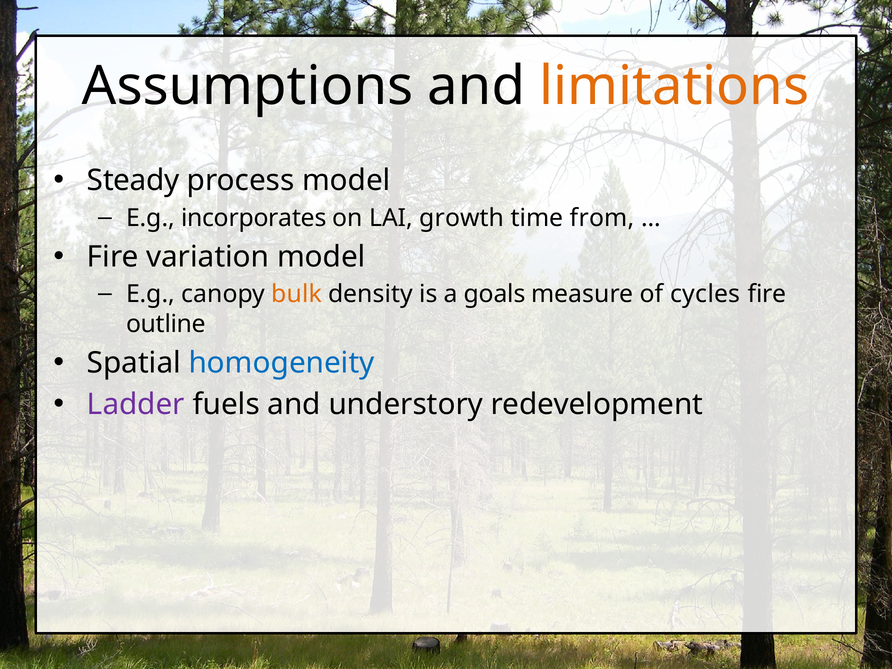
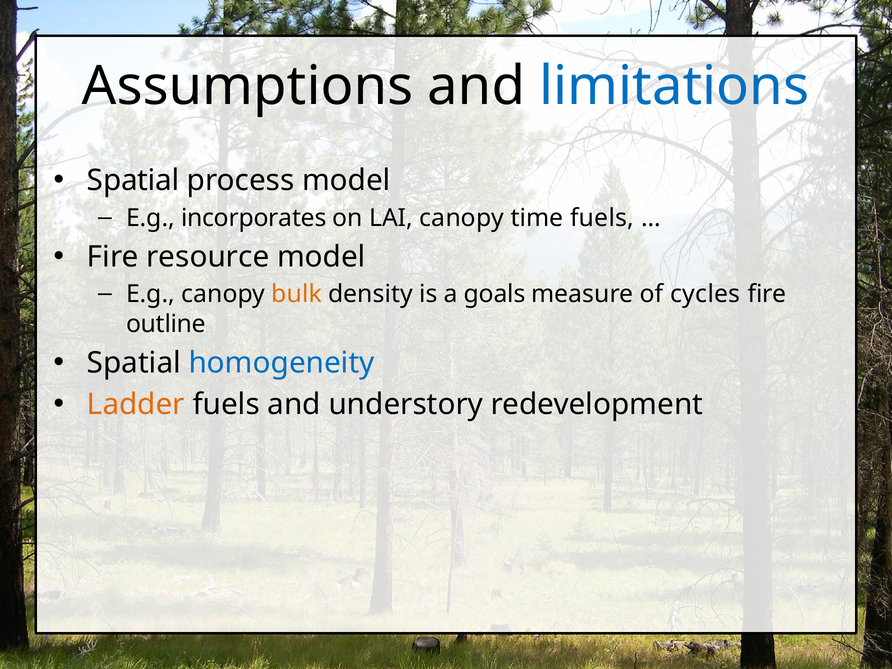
limitations colour: orange -> blue
Steady at (133, 180): Steady -> Spatial
LAI growth: growth -> canopy
time from: from -> fuels
variation: variation -> resource
Ladder colour: purple -> orange
